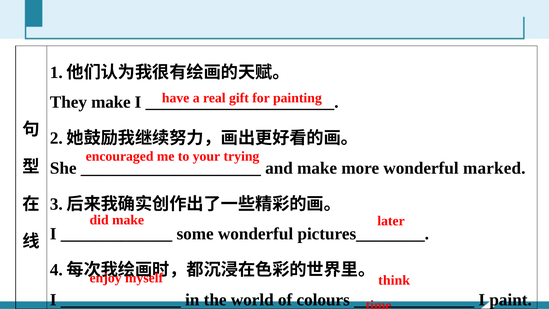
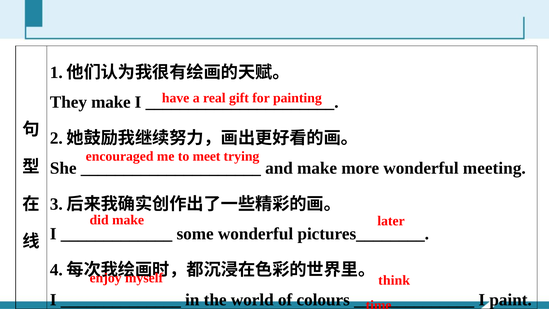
your: your -> meet
marked: marked -> meeting
